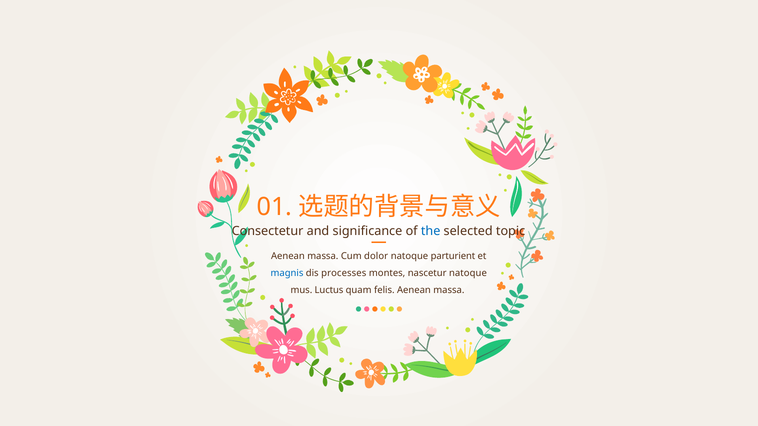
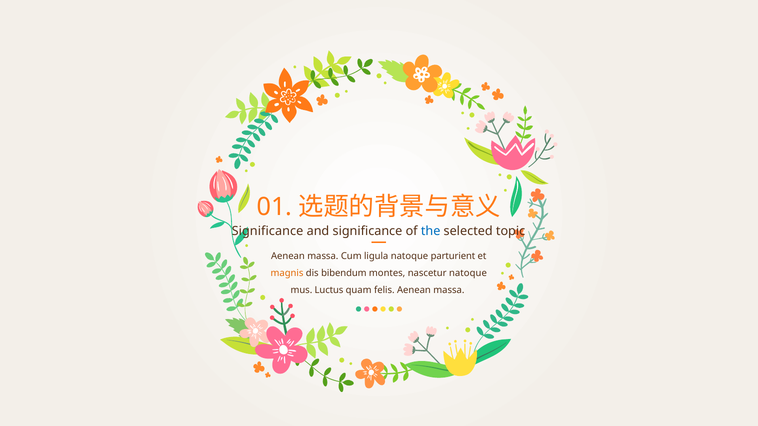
Consectetur at (268, 231): Consectetur -> Significance
dolor: dolor -> ligula
magnis colour: blue -> orange
processes: processes -> bibendum
